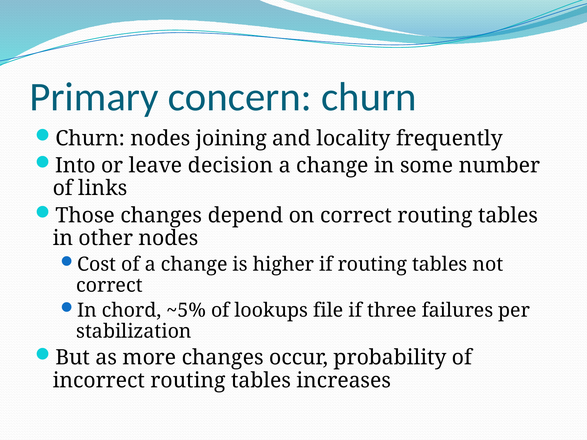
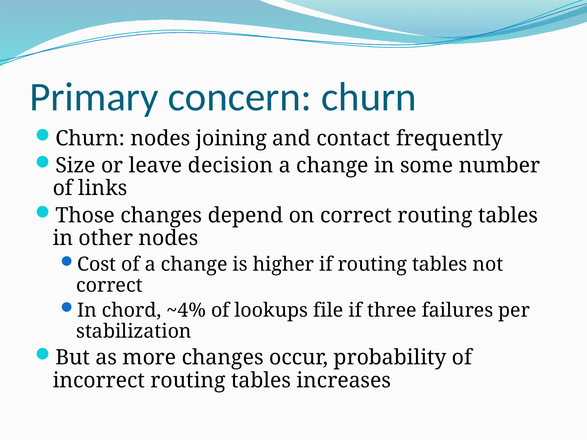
locality: locality -> contact
Into: Into -> Size
~5%: ~5% -> ~4%
